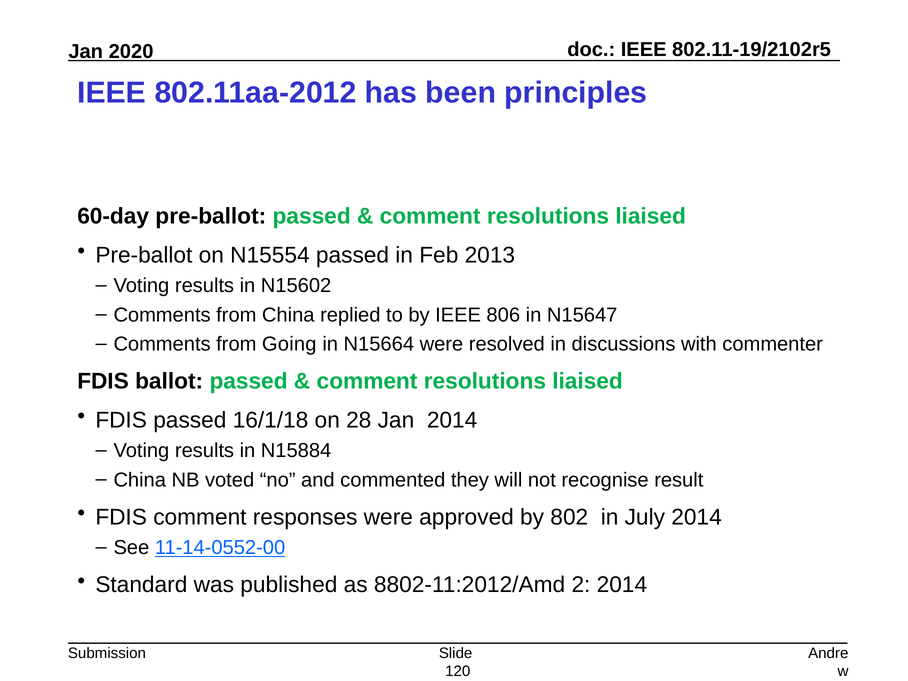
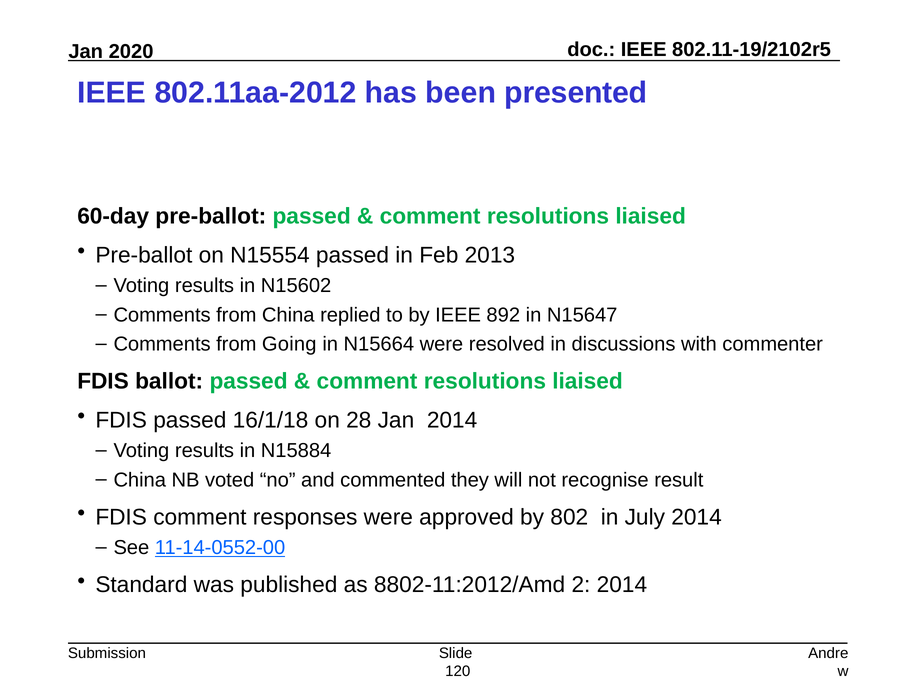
principles: principles -> presented
806: 806 -> 892
